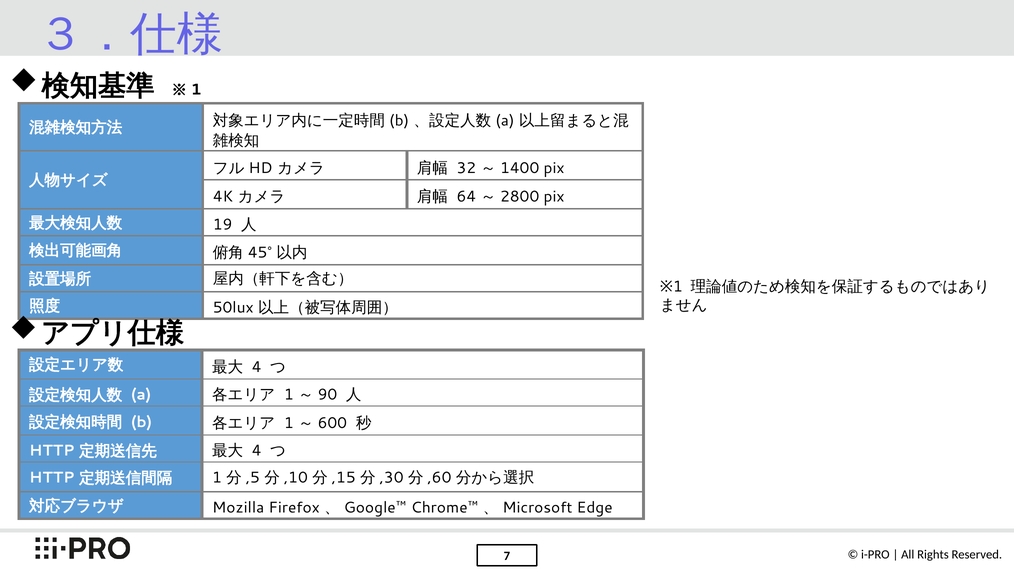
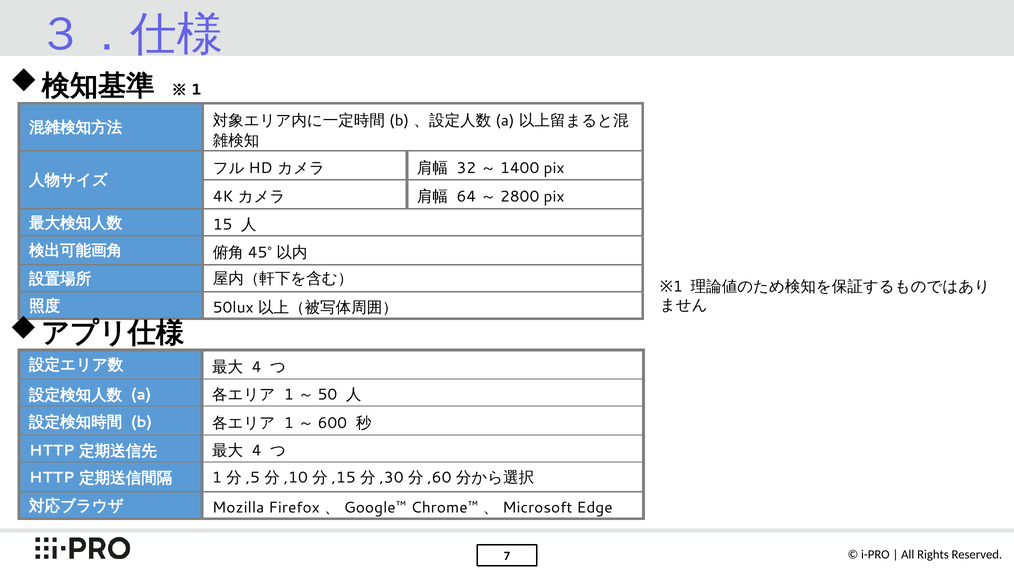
19: 19 -> 15
90: 90 -> 50
